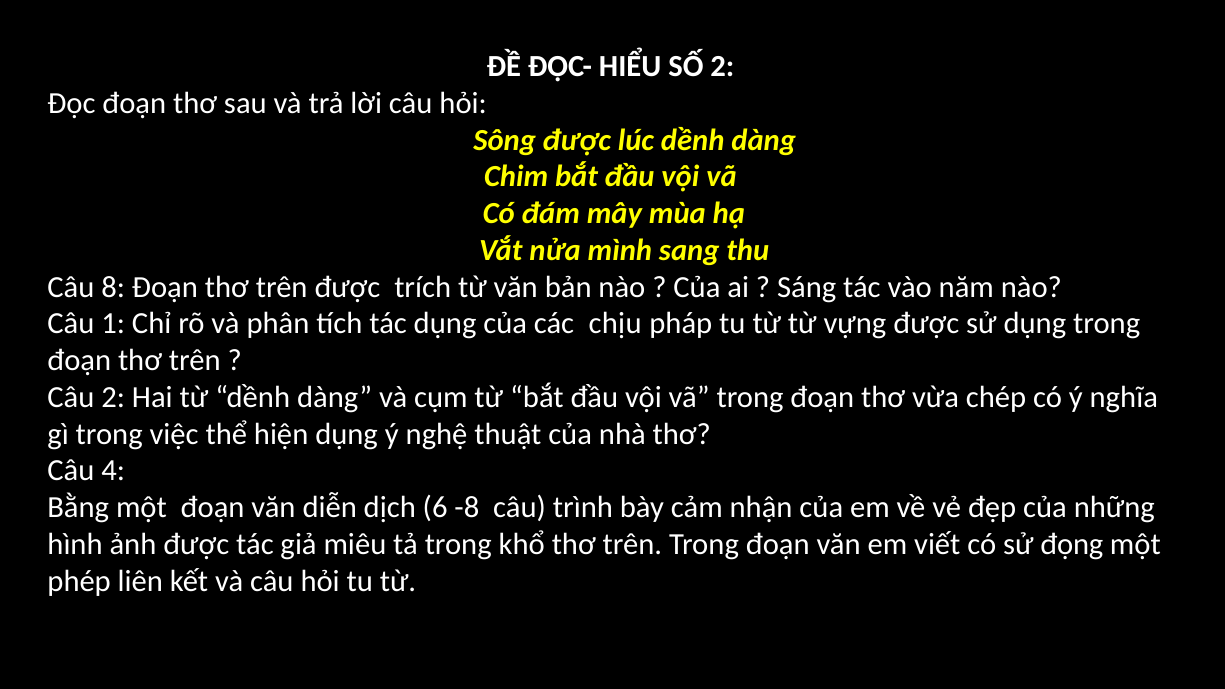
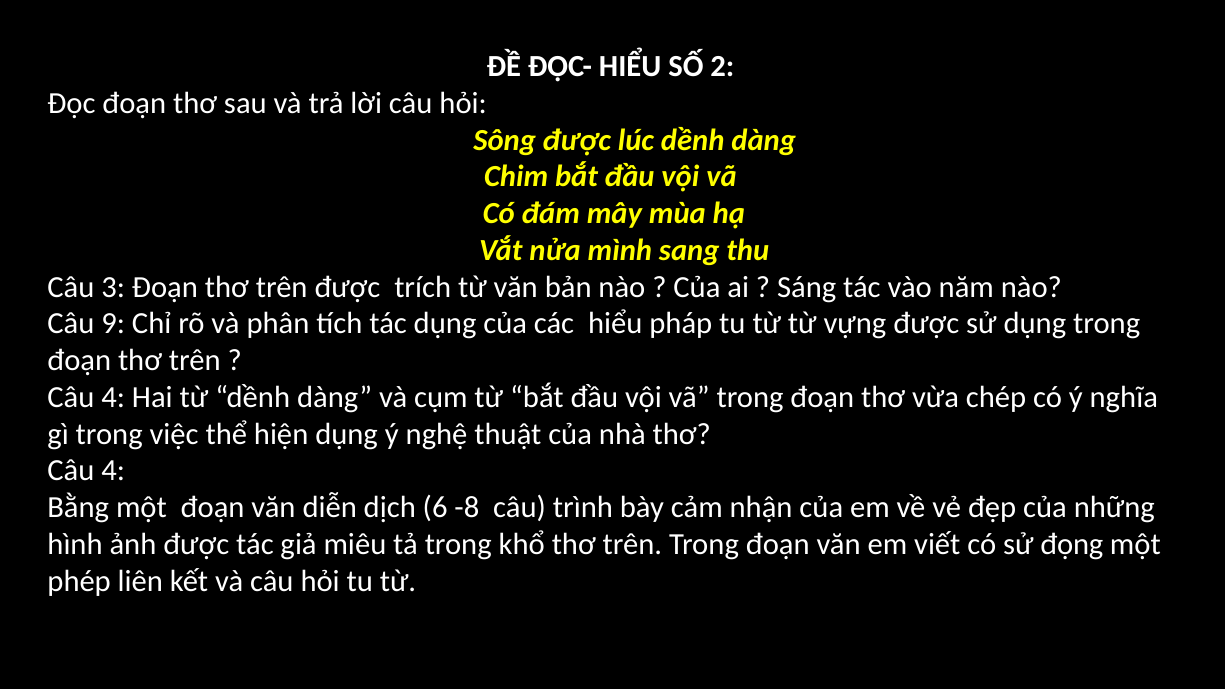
8: 8 -> 3
1: 1 -> 9
các chịu: chịu -> hiểu
2 at (113, 397): 2 -> 4
